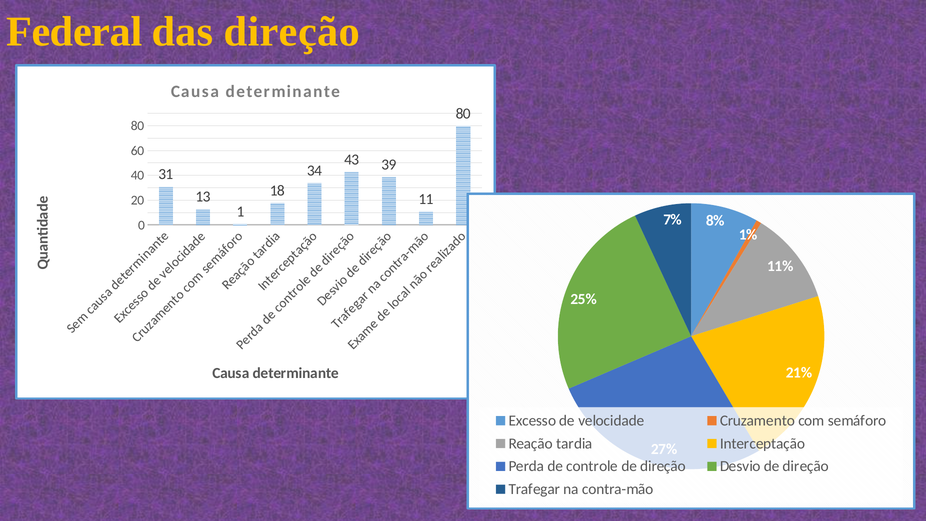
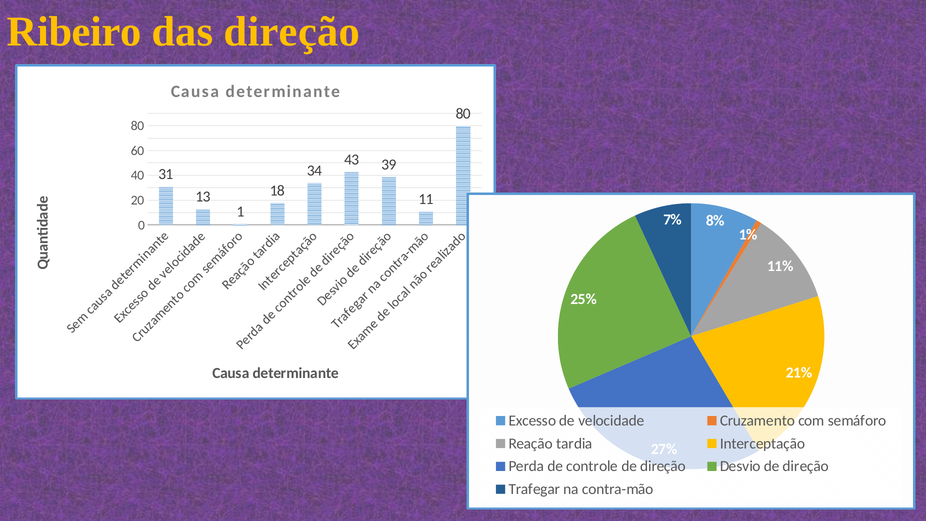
Federal: Federal -> Ribeiro
